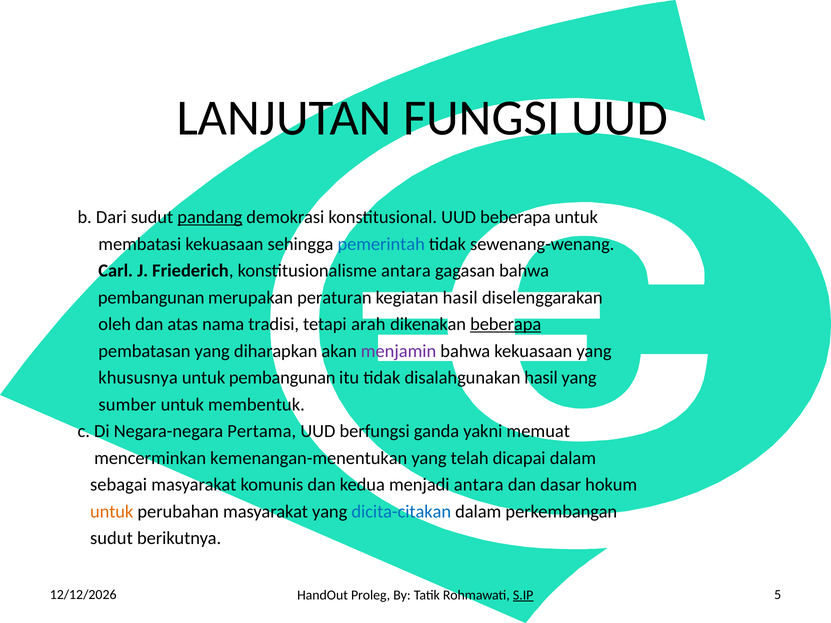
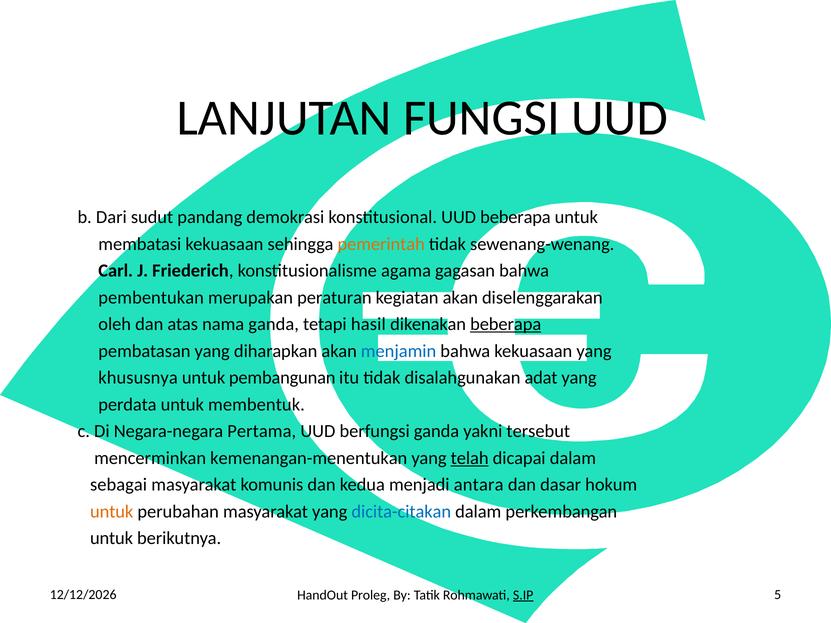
pandang underline: present -> none
pemerintah colour: blue -> orange
konstitusionalisme antara: antara -> agama
pembangunan at (151, 298): pembangunan -> pembentukan
kegiatan hasil: hasil -> akan
nama tradisi: tradisi -> ganda
arah: arah -> hasil
menjamin colour: purple -> blue
disalahgunakan hasil: hasil -> adat
sumber: sumber -> perdata
memuat: memuat -> tersebut
telah underline: none -> present
sudut at (111, 538): sudut -> untuk
